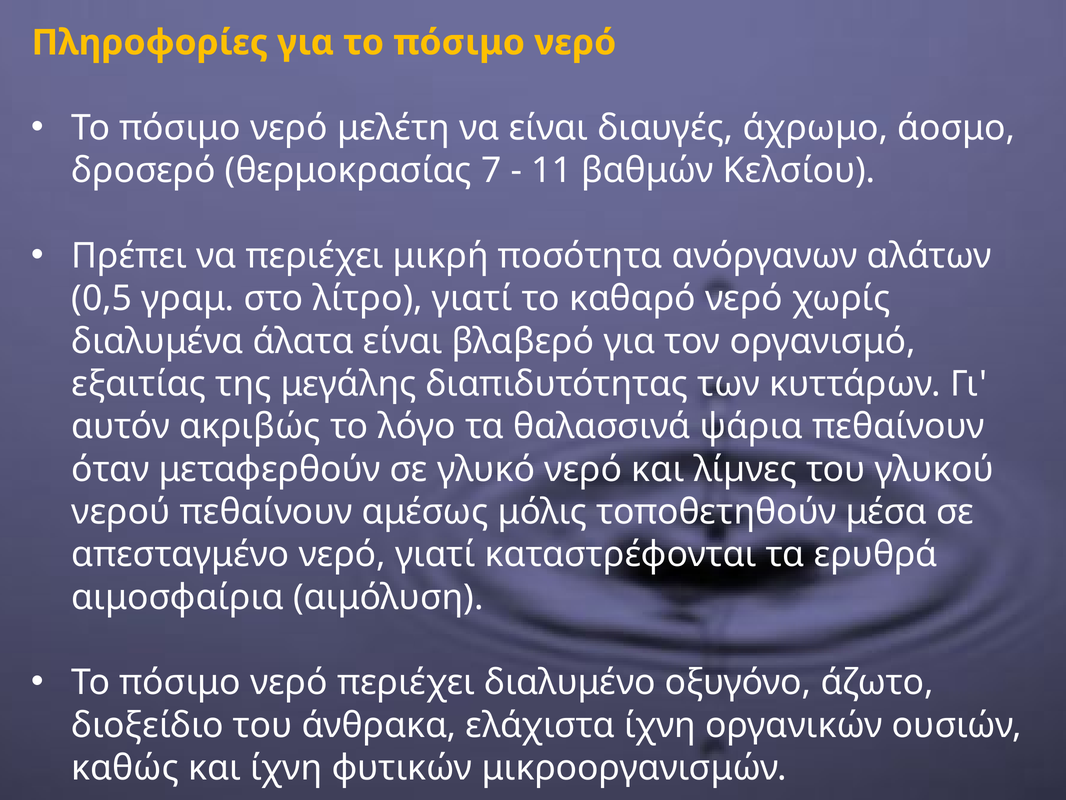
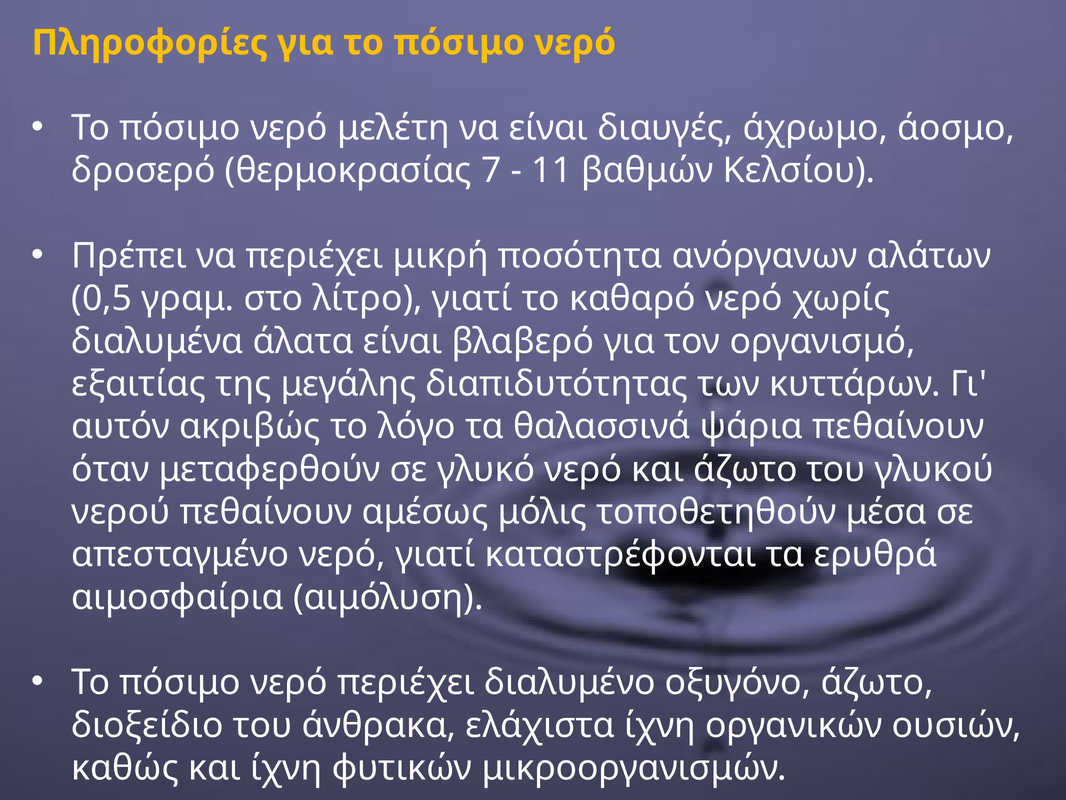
και λίµνες: λίµνες -> άζωτο
